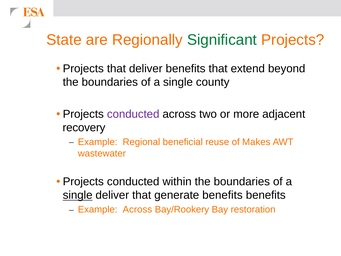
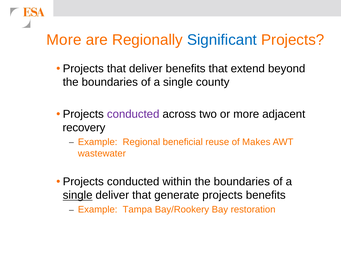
State at (64, 40): State -> More
Significant colour: green -> blue
generate benefits: benefits -> projects
Example Across: Across -> Tampa
